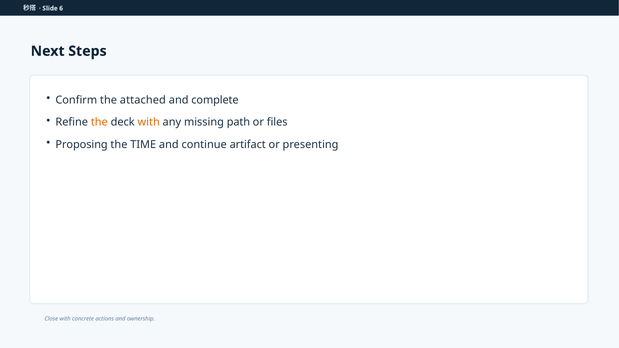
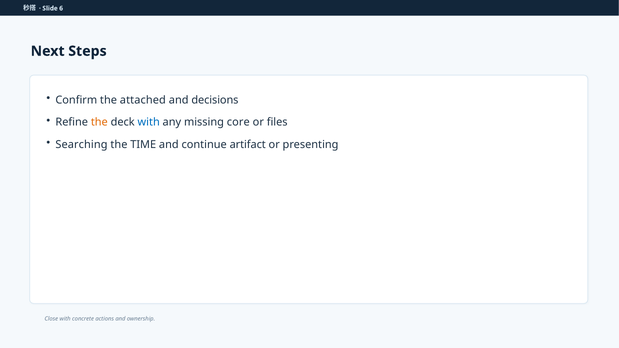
complete: complete -> decisions
with at (149, 122) colour: orange -> blue
path: path -> core
Proposing: Proposing -> Searching
